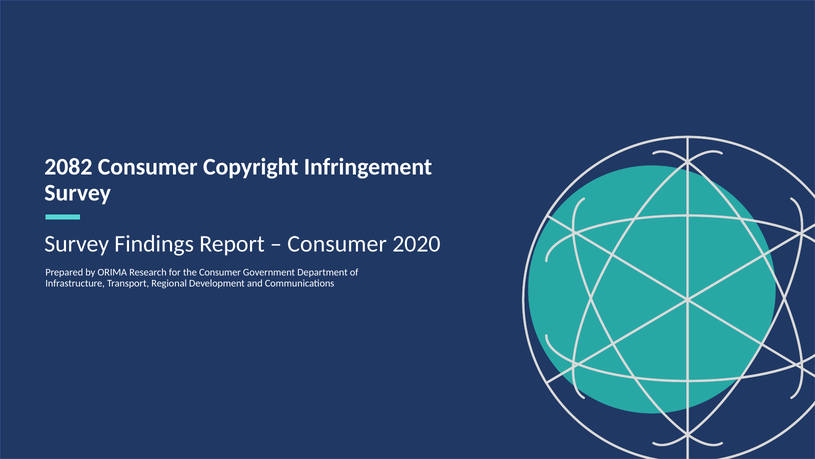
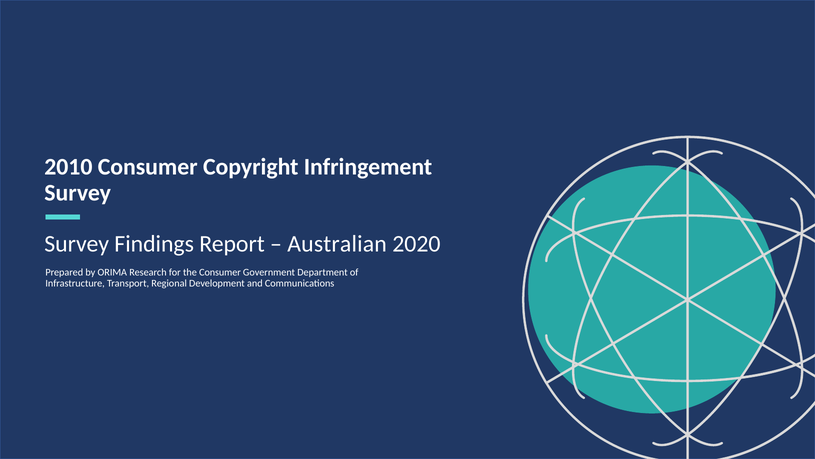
2082: 2082 -> 2010
Consumer at (337, 244): Consumer -> Australian
